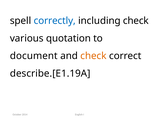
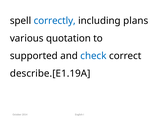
including check: check -> plans
document: document -> supported
check at (93, 56) colour: orange -> blue
